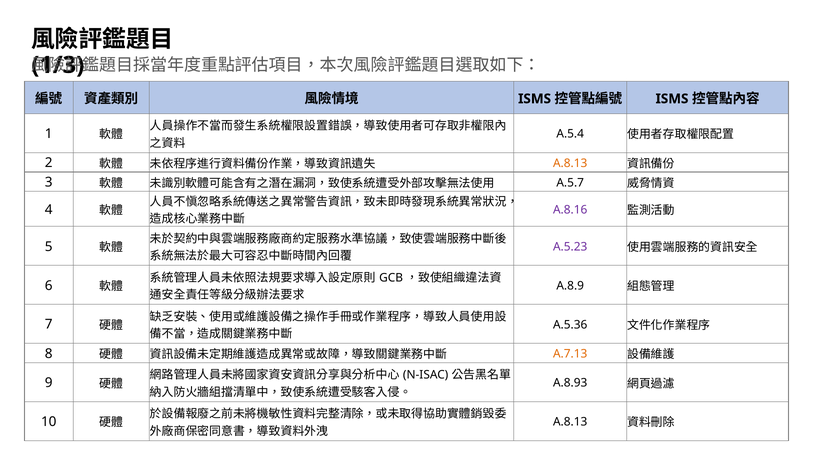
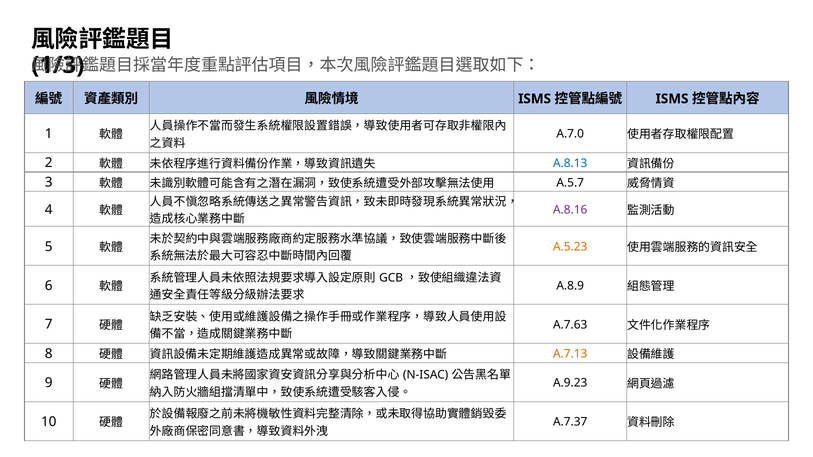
A.5.4: A.5.4 -> A.7.0
A.8.13 at (570, 163) colour: orange -> blue
A.5.23 colour: purple -> orange
A.5.36: A.5.36 -> A.7.63
A.8.93: A.8.93 -> A.9.23
A.8.13 at (570, 422): A.8.13 -> A.7.37
